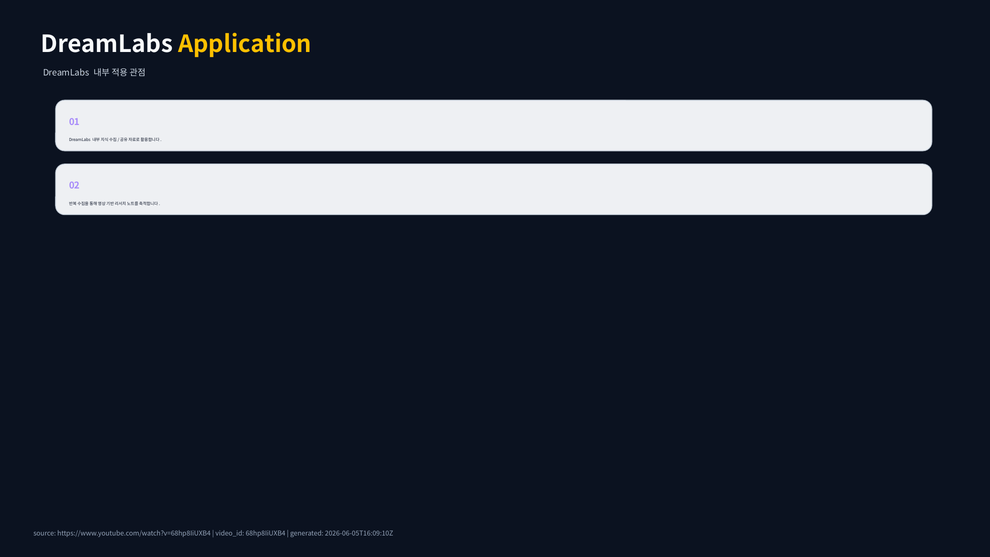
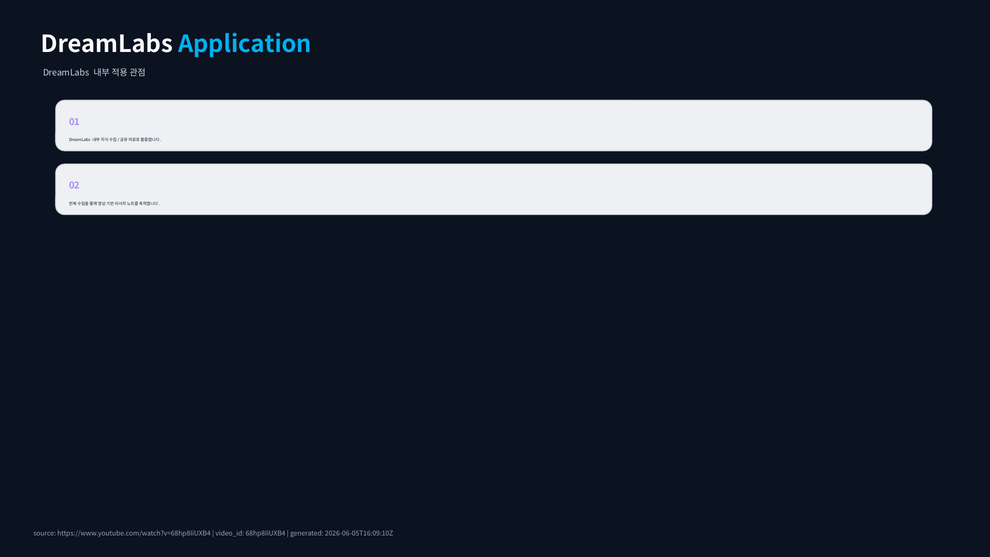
Application colour: yellow -> light blue
